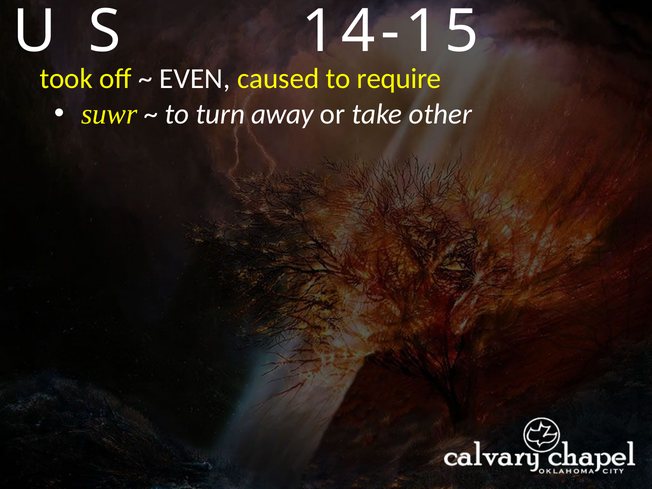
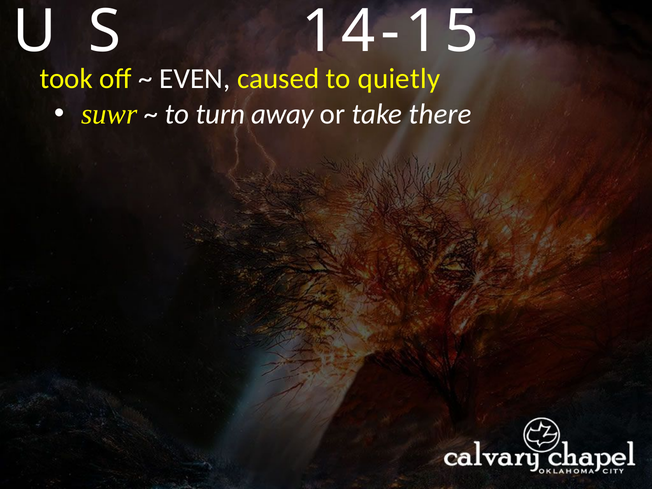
require: require -> quietly
other: other -> there
